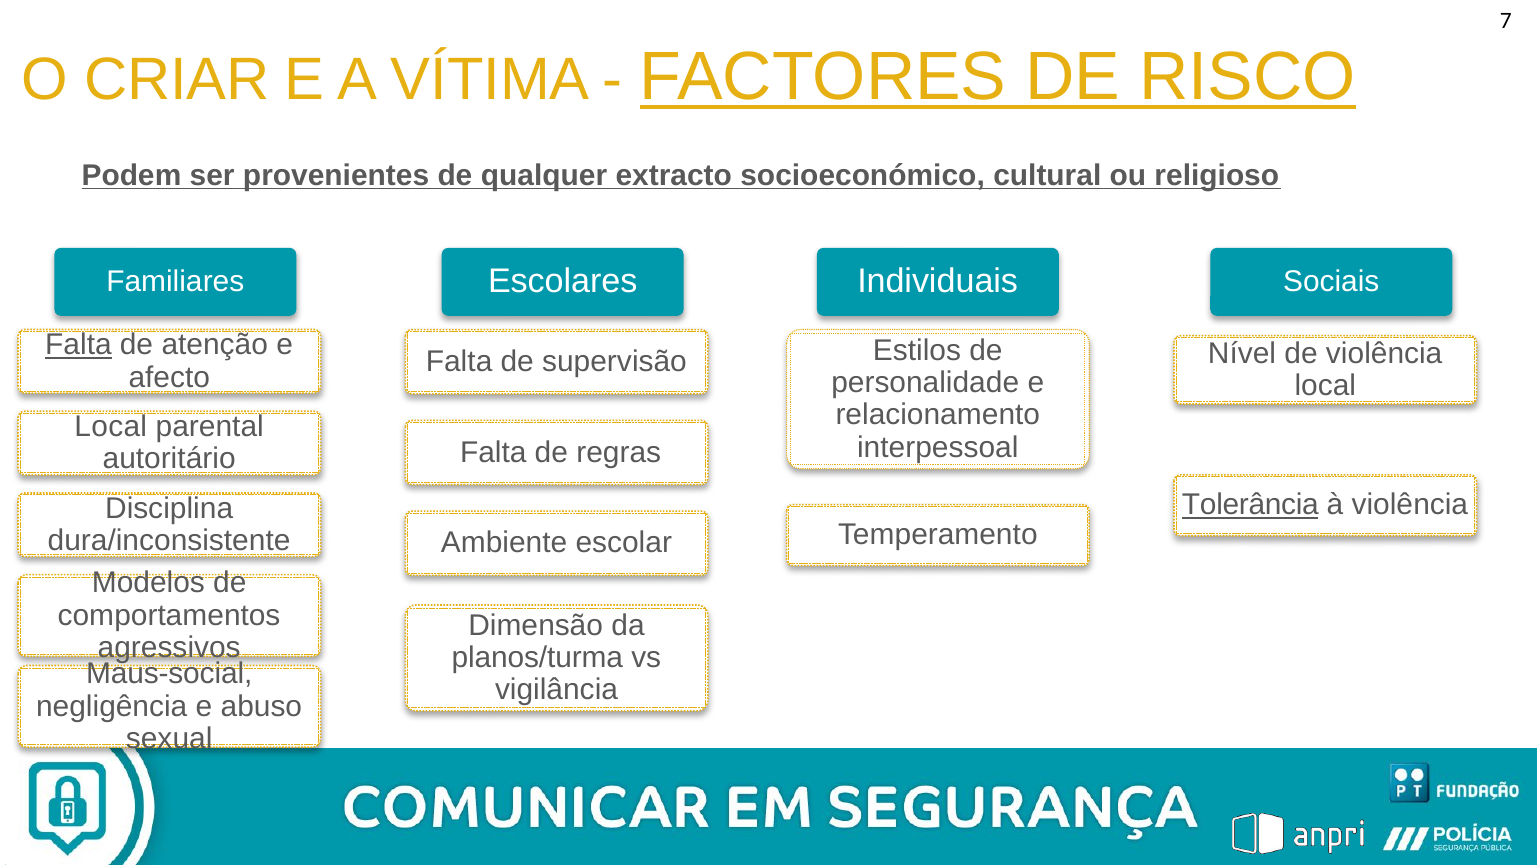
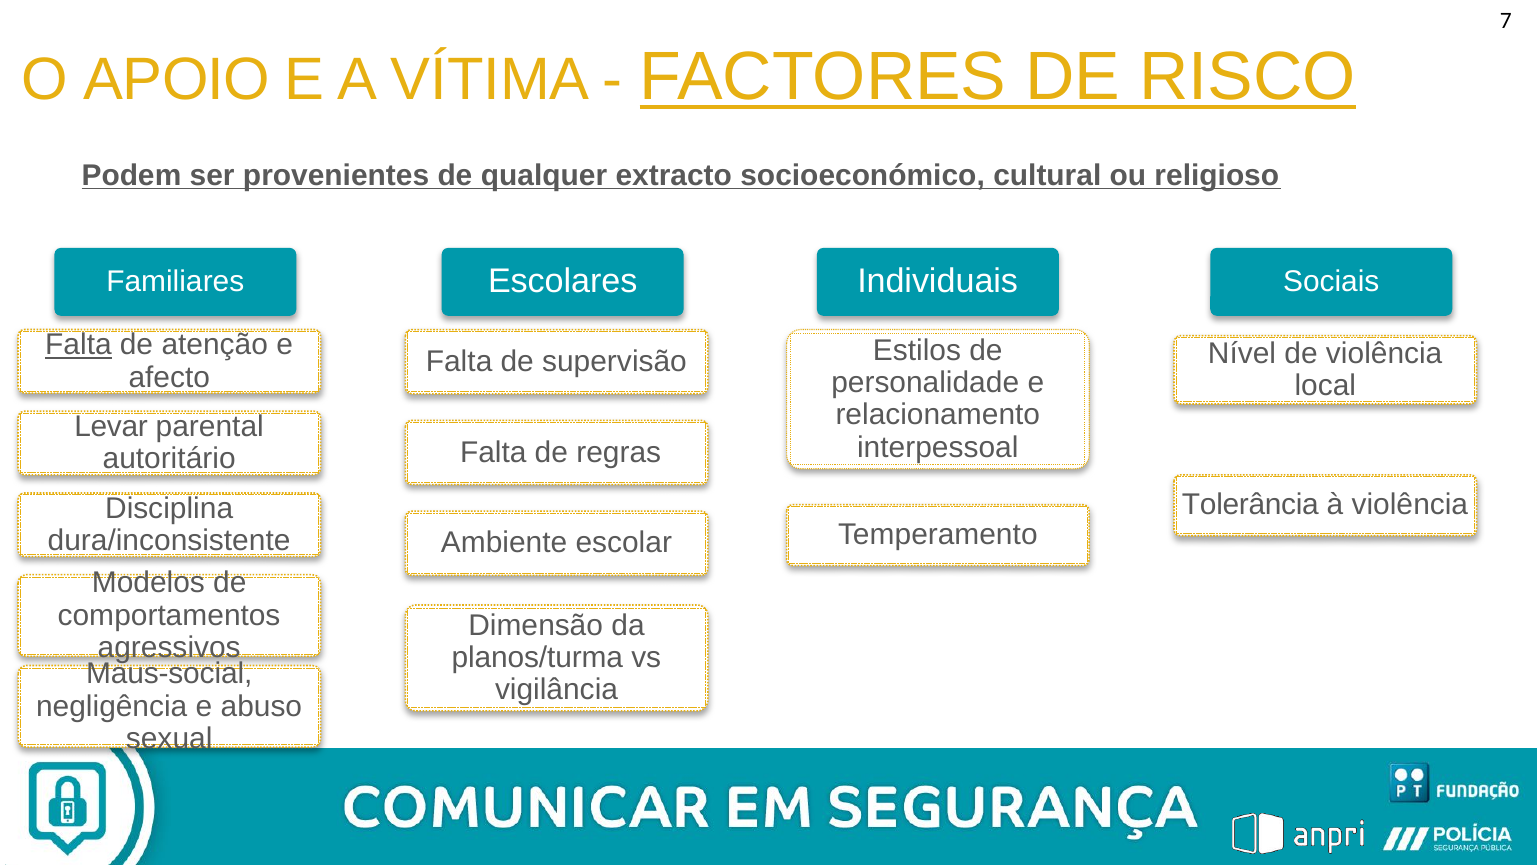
CRIAR: CRIAR -> APOIO
Local at (111, 426): Local -> Levar
Tolerância underline: present -> none
